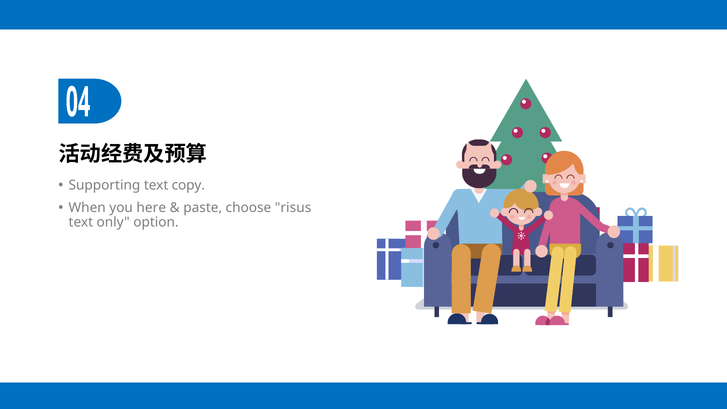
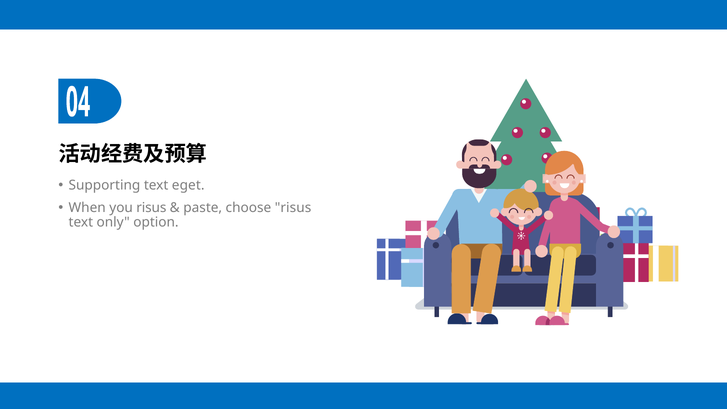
copy: copy -> eget
you here: here -> risus
